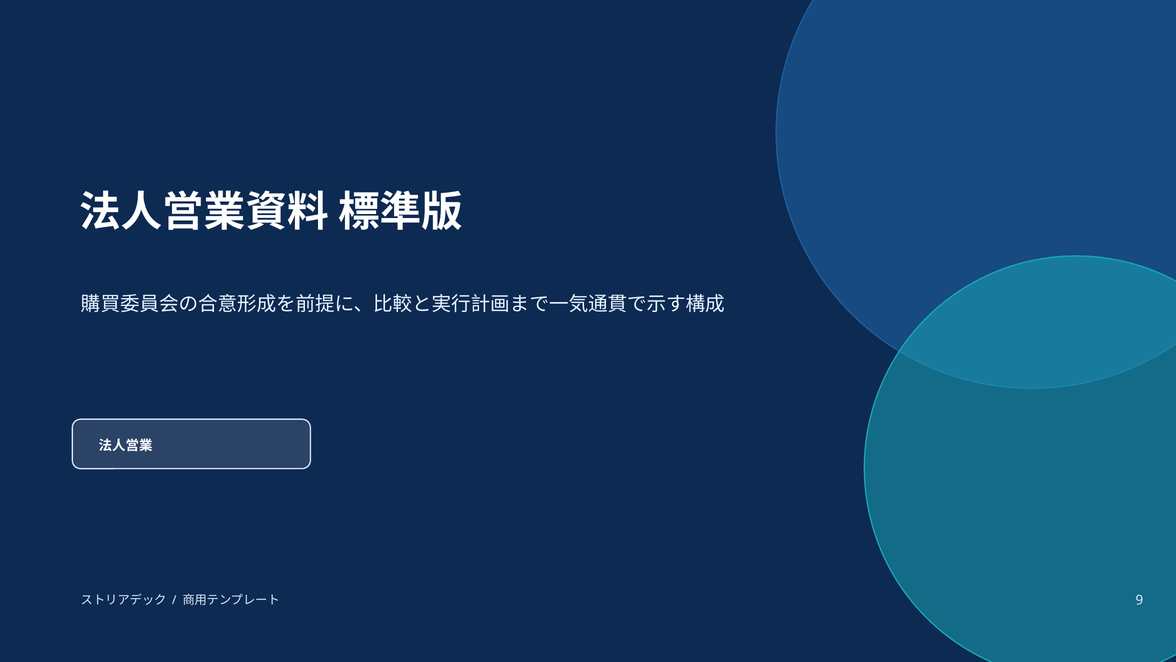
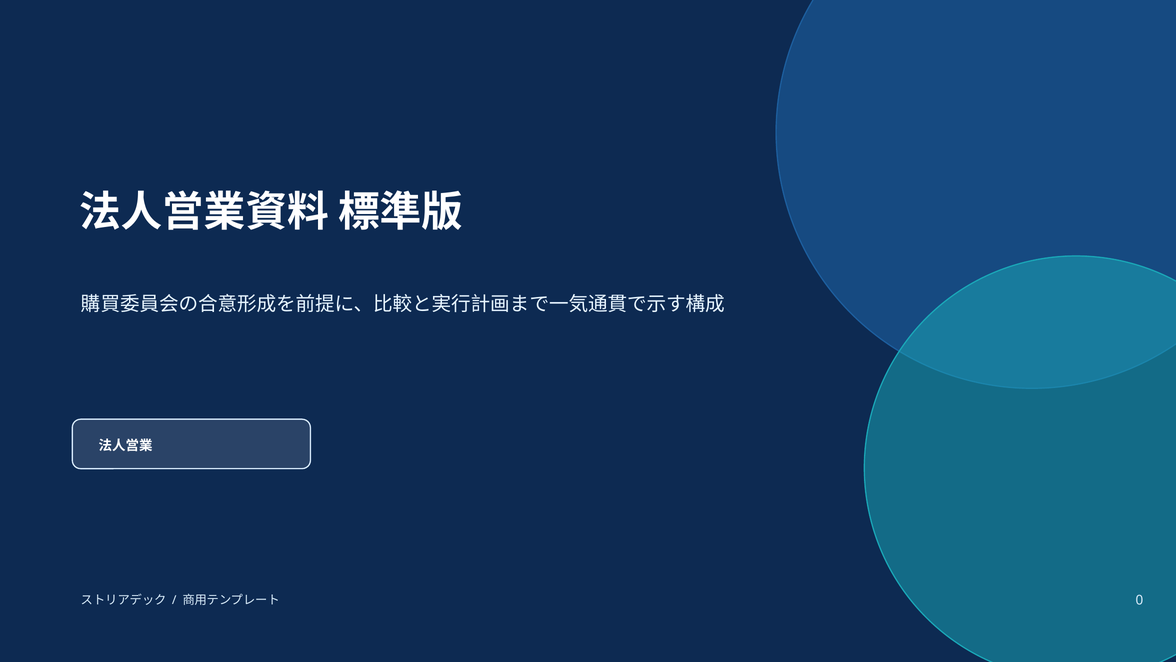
9: 9 -> 0
